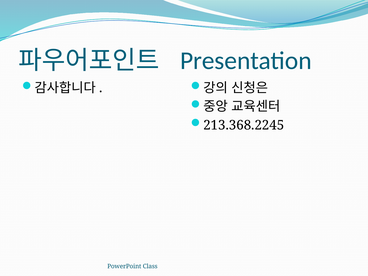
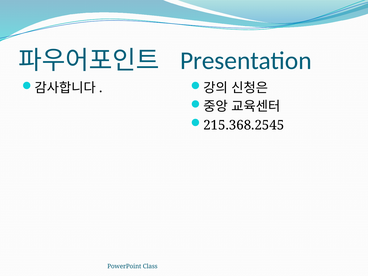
213.368.2245: 213.368.2245 -> 215.368.2545
